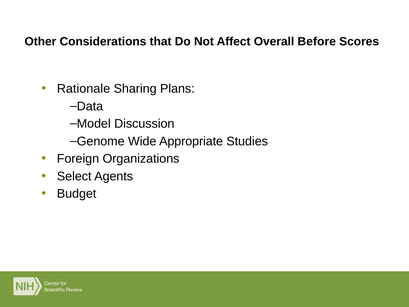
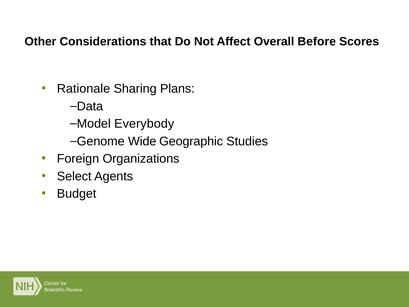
Discussion: Discussion -> Everybody
Appropriate: Appropriate -> Geographic
